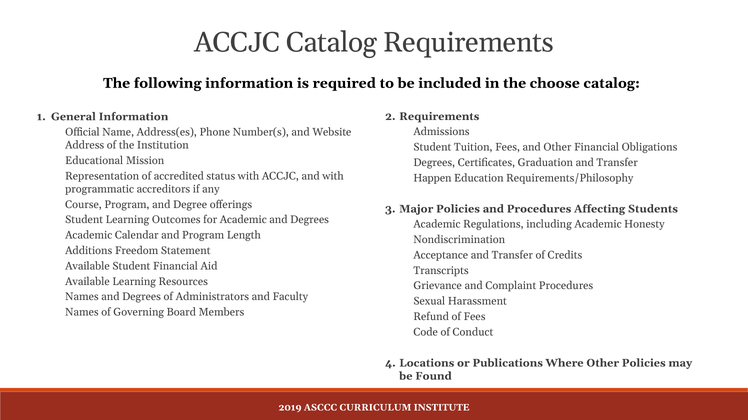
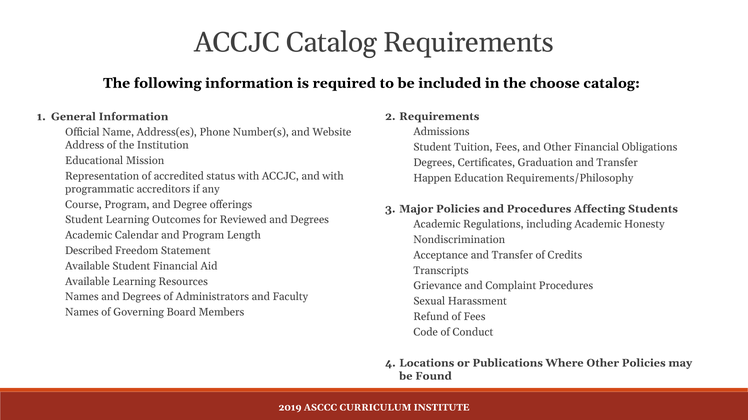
for Academic: Academic -> Reviewed
Additions: Additions -> Described
